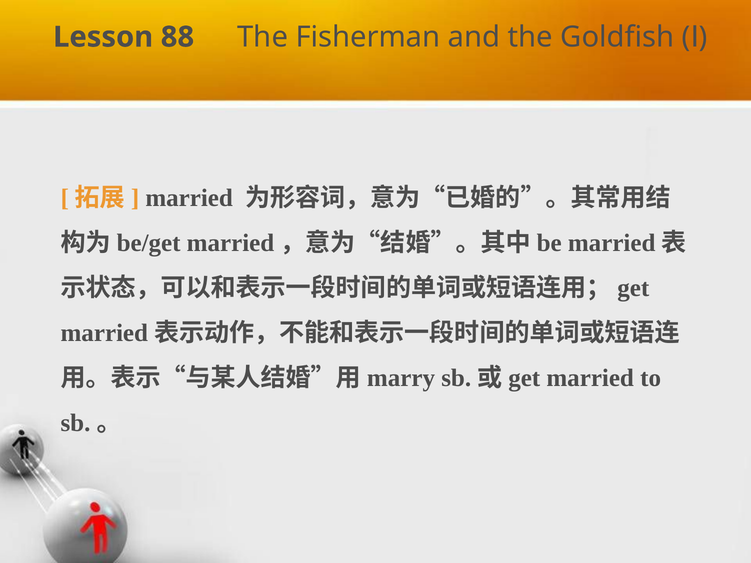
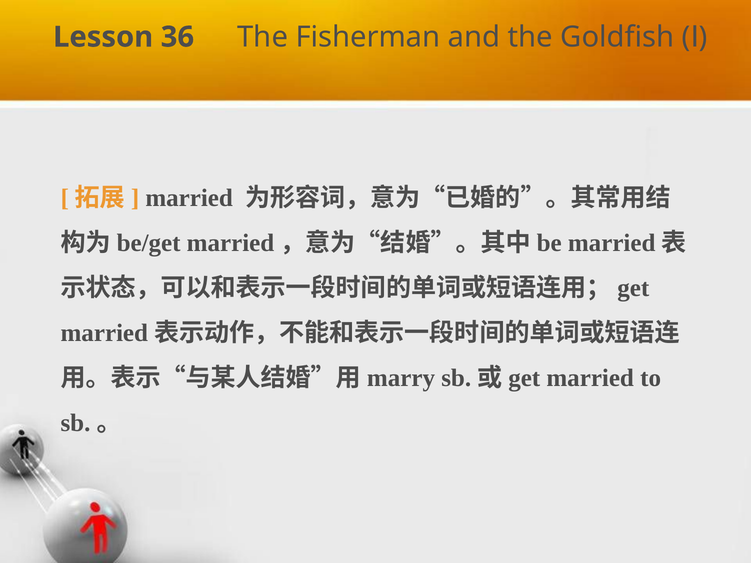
88: 88 -> 36
